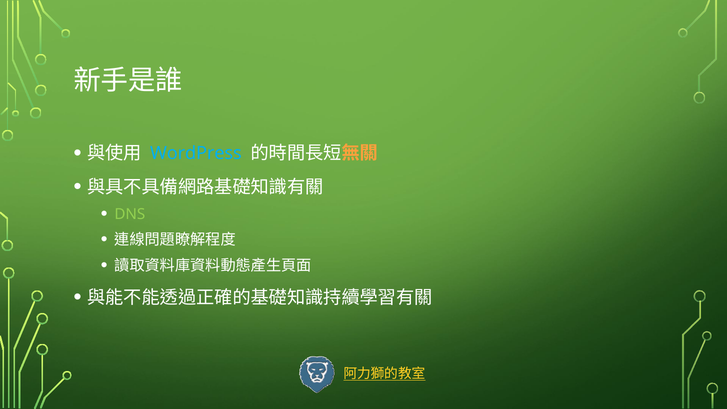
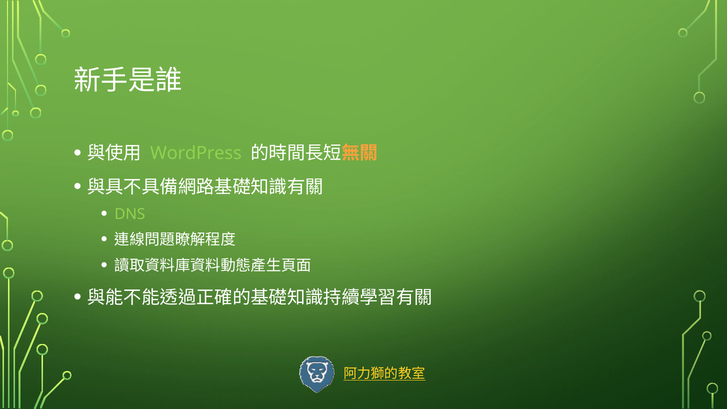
WordPress colour: light blue -> light green
